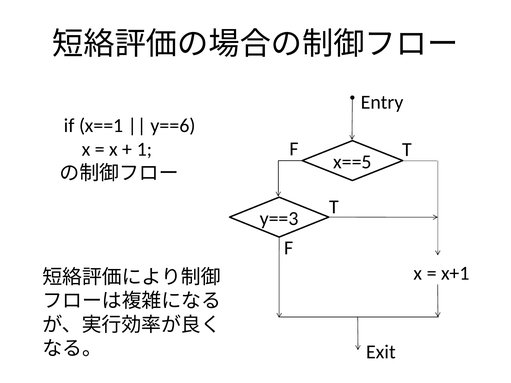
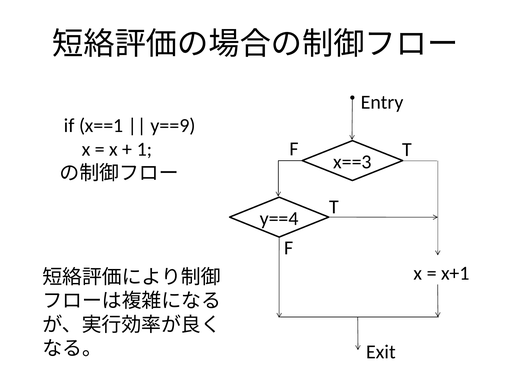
y==6: y==6 -> y==9
x==5: x==5 -> x==3
y==3: y==3 -> y==4
